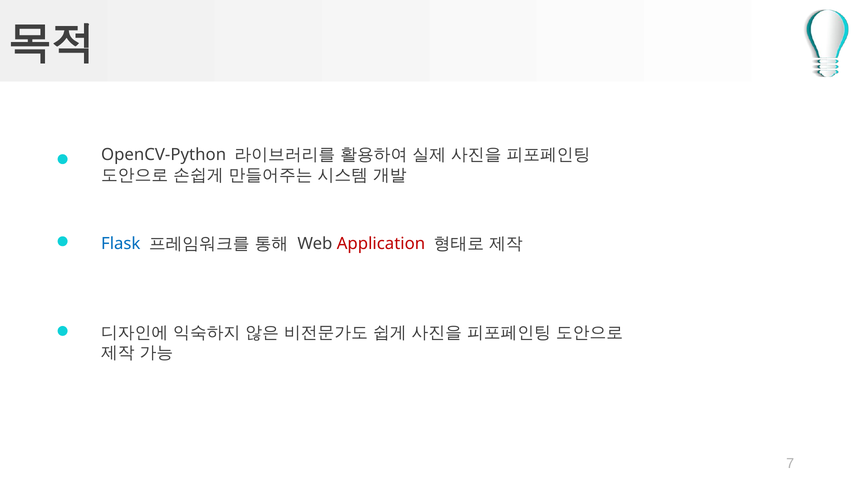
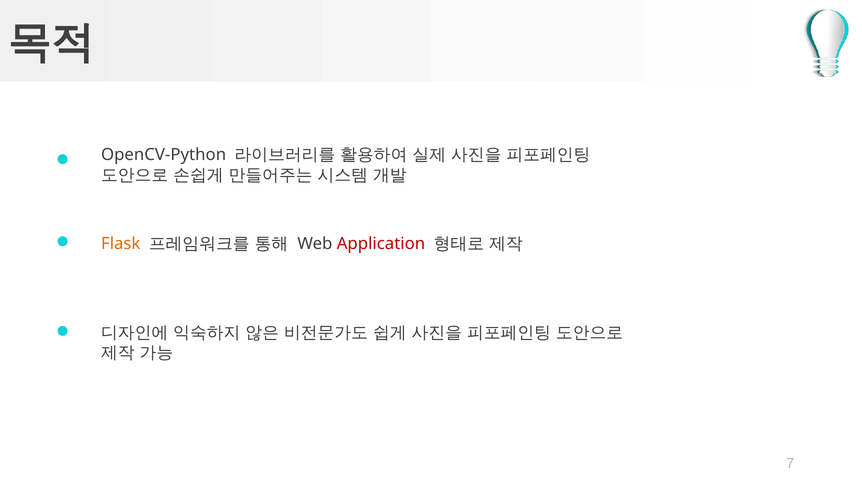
Flask colour: blue -> orange
